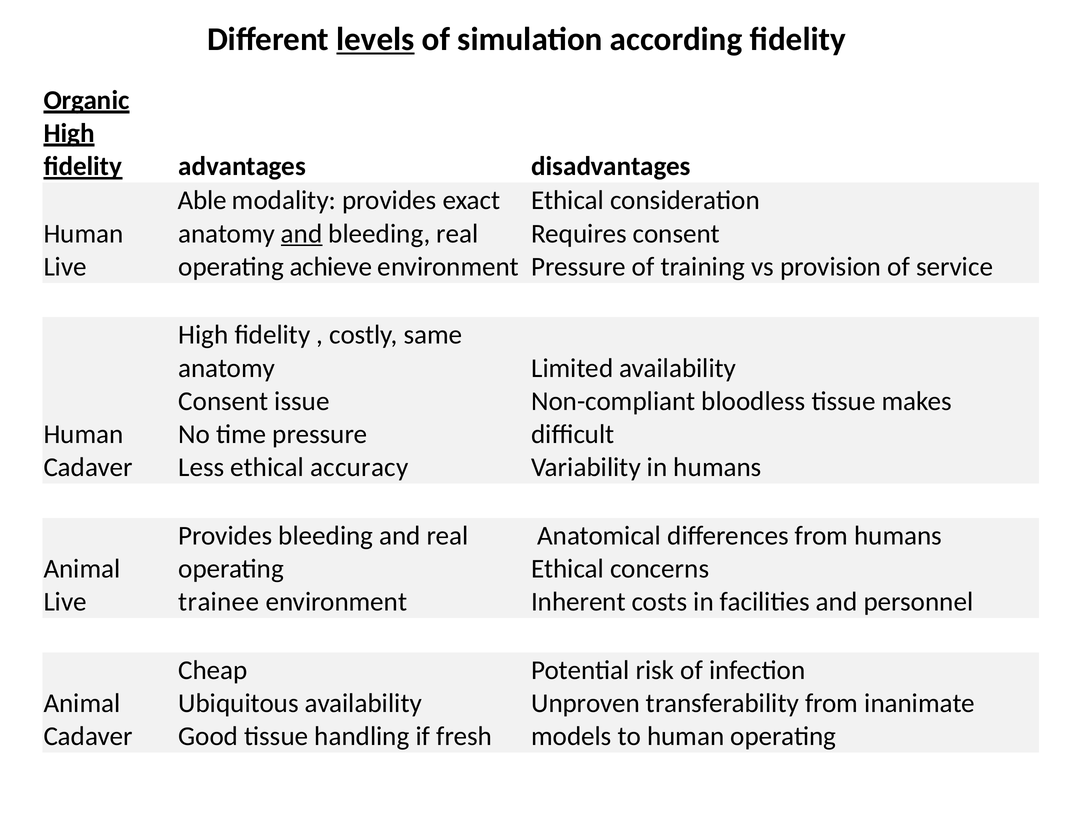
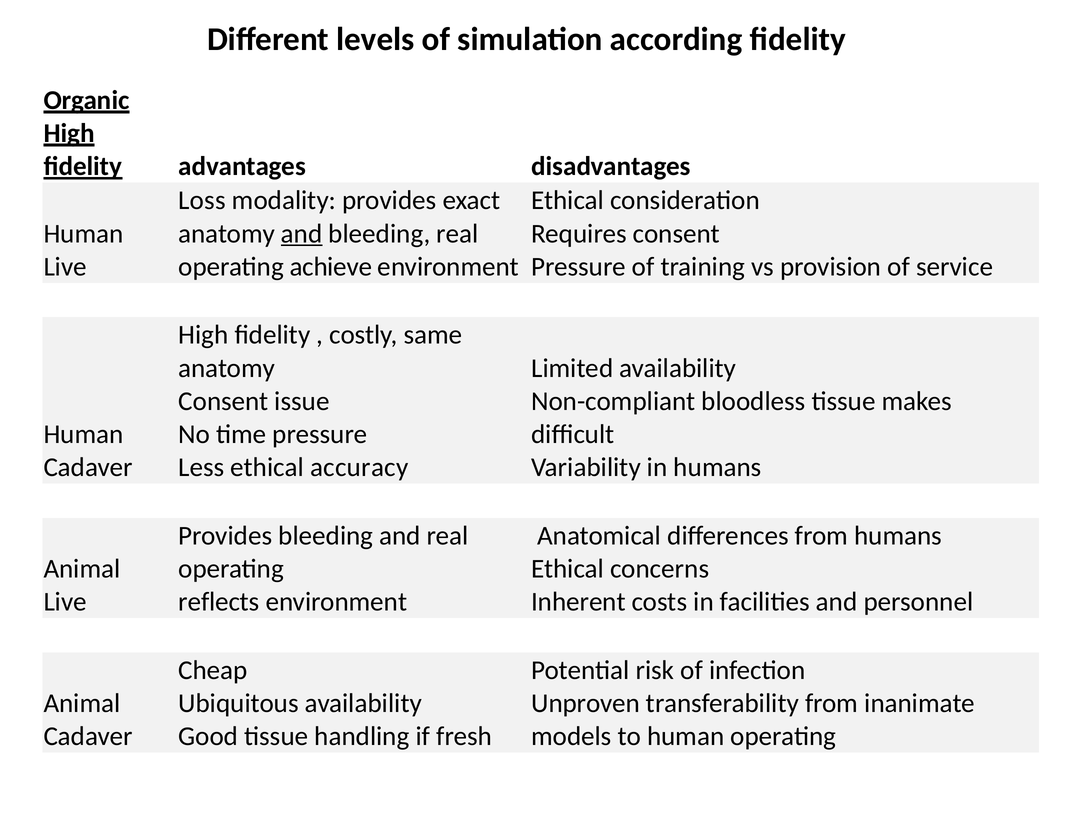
levels underline: present -> none
Able: Able -> Loss
trainee: trainee -> reflects
